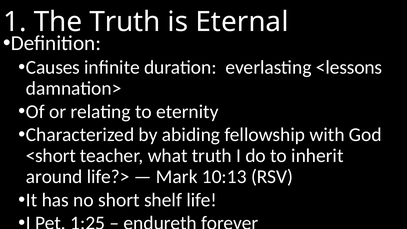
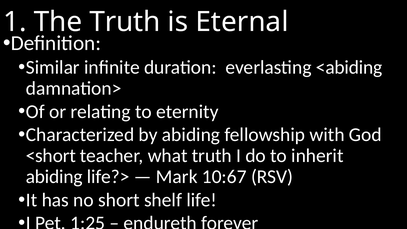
Causes: Causes -> Similar
<lessons: <lessons -> <abiding
around at (54, 177): around -> abiding
10:13: 10:13 -> 10:67
